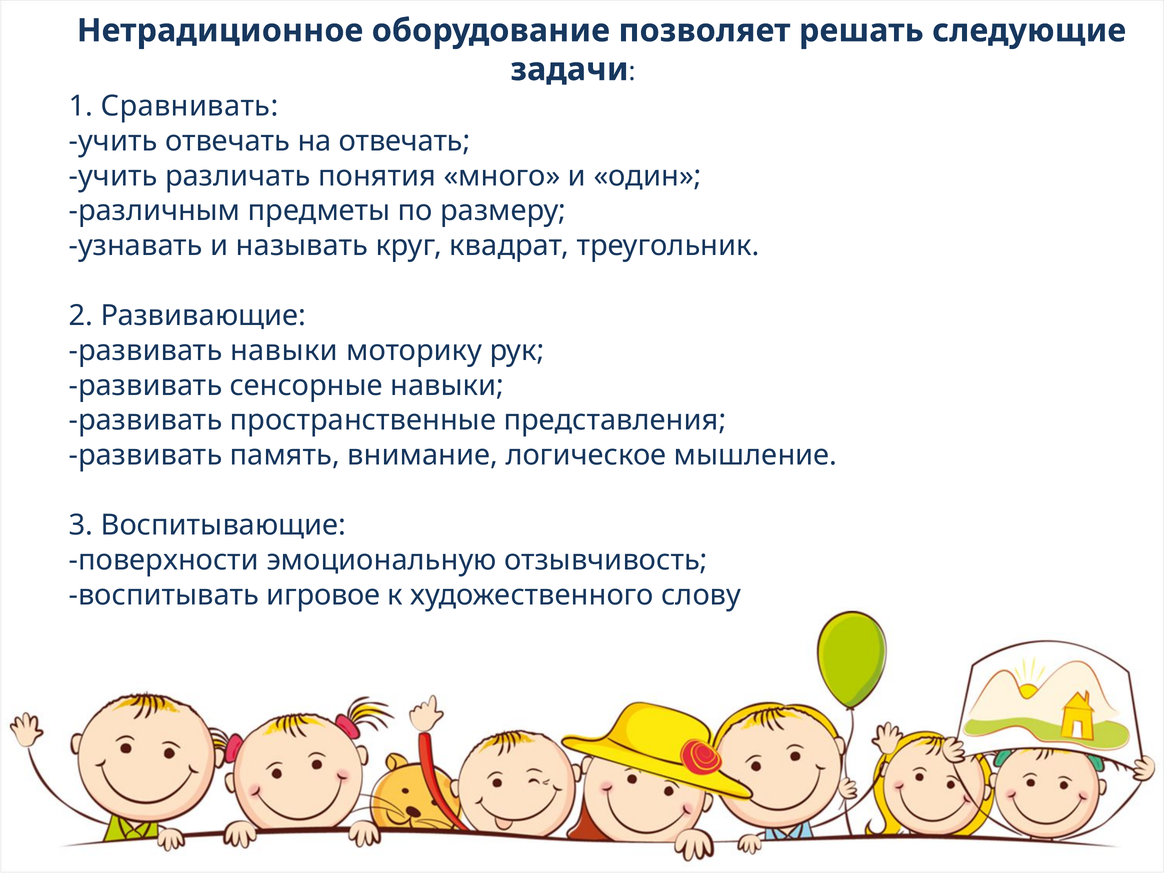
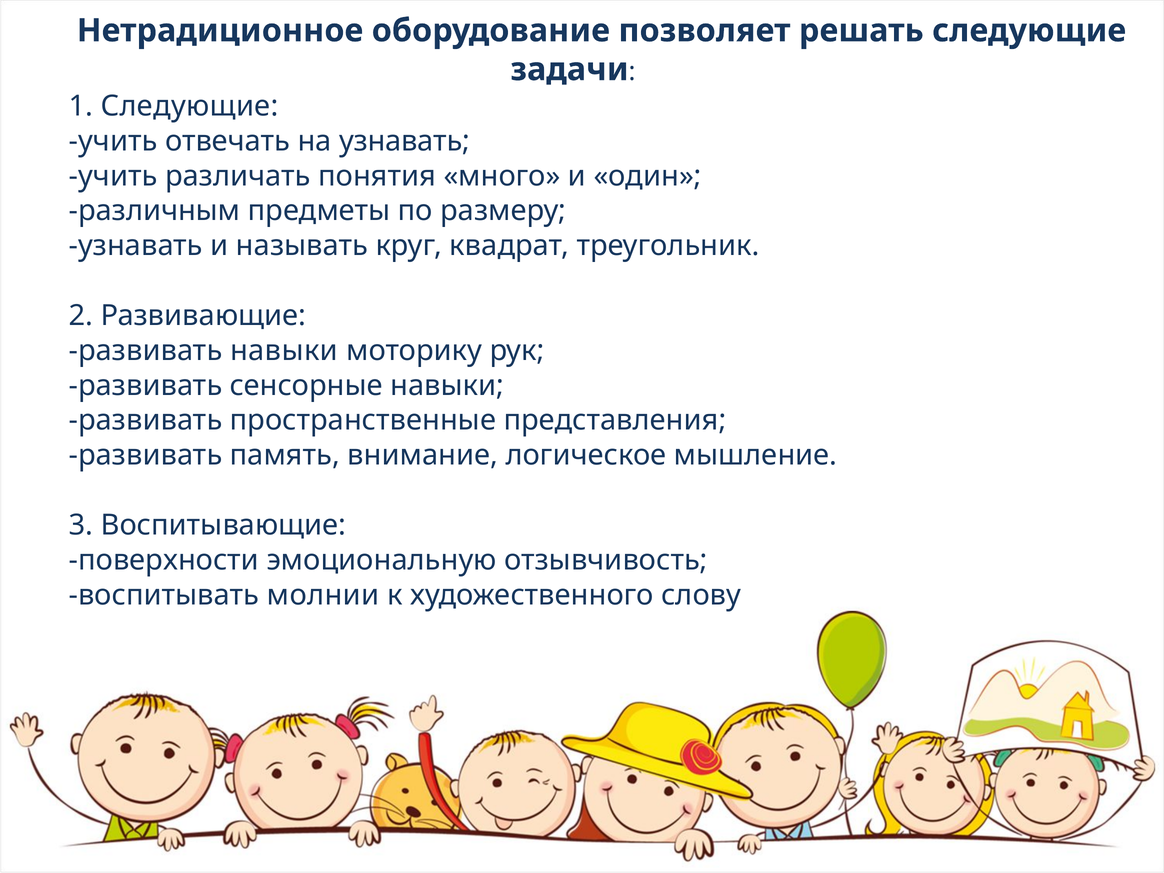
1 Сравнивать: Сравнивать -> Следующие
на отвечать: отвечать -> узнавать
игровое: игровое -> молнии
